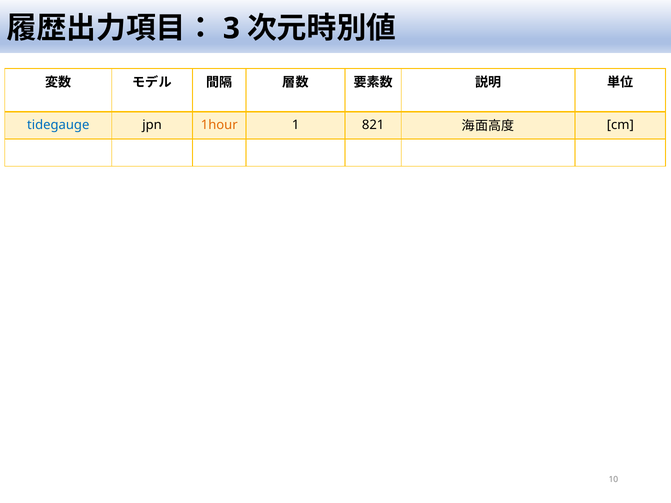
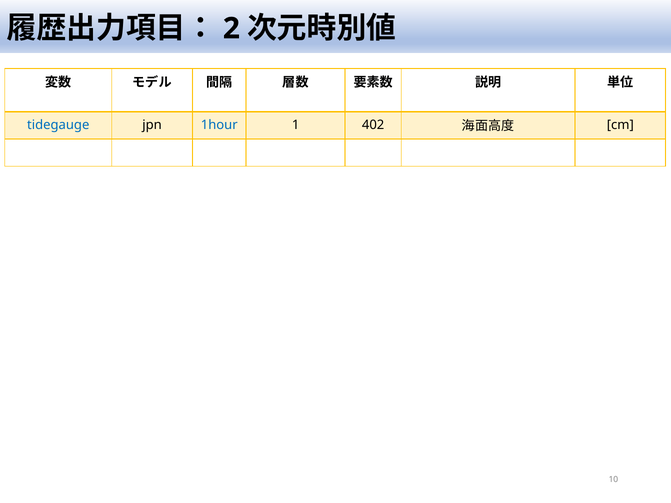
3: 3 -> 2
1hour colour: orange -> blue
821: 821 -> 402
